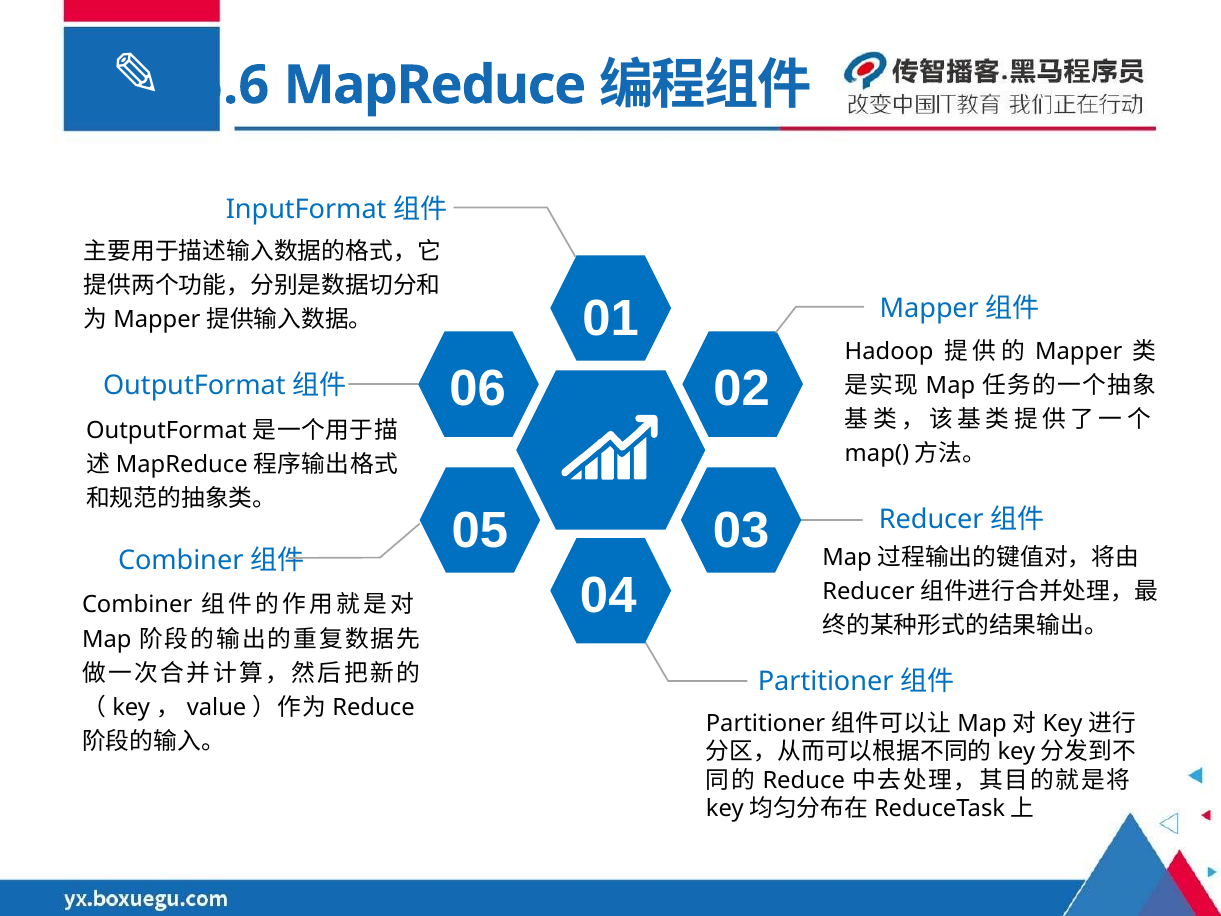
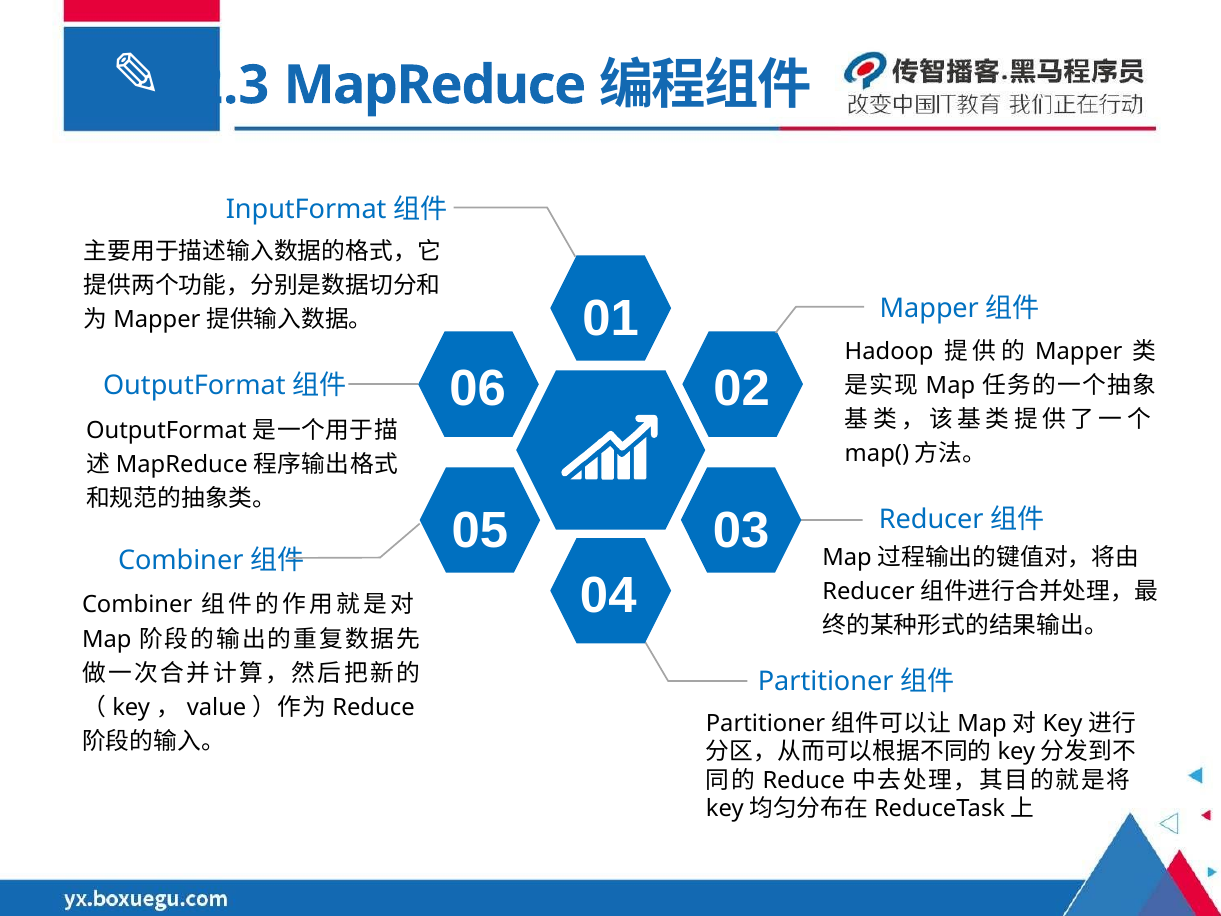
5.6: 5.6 -> 2.3
